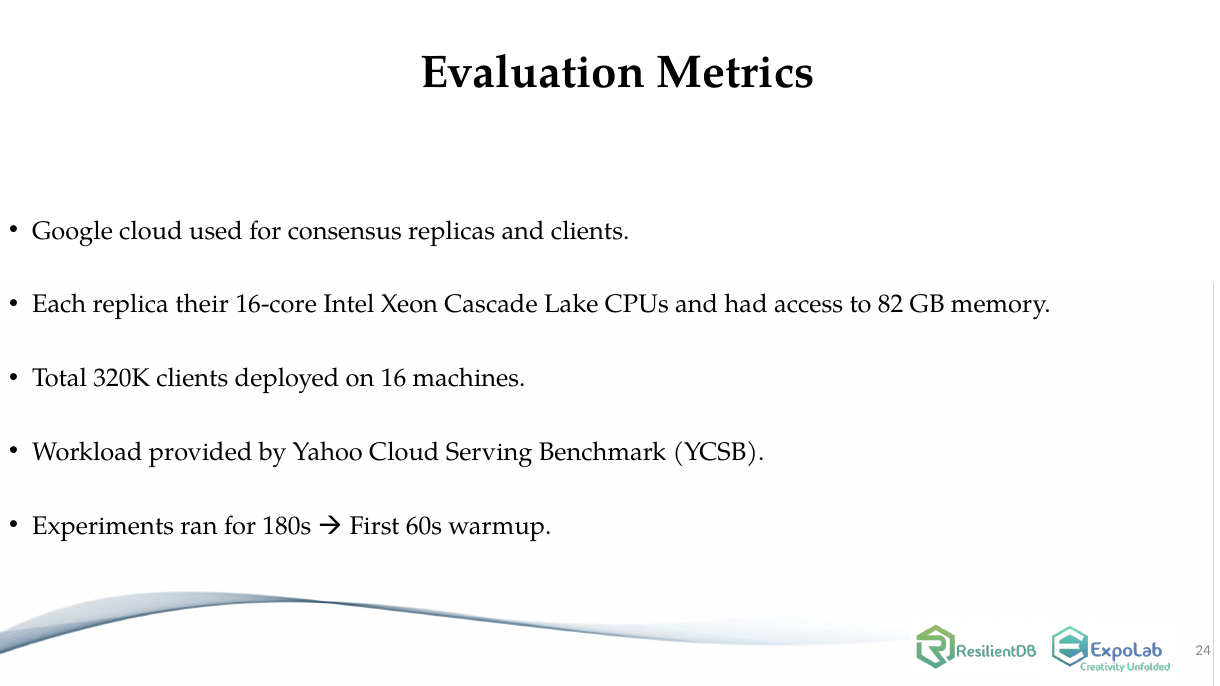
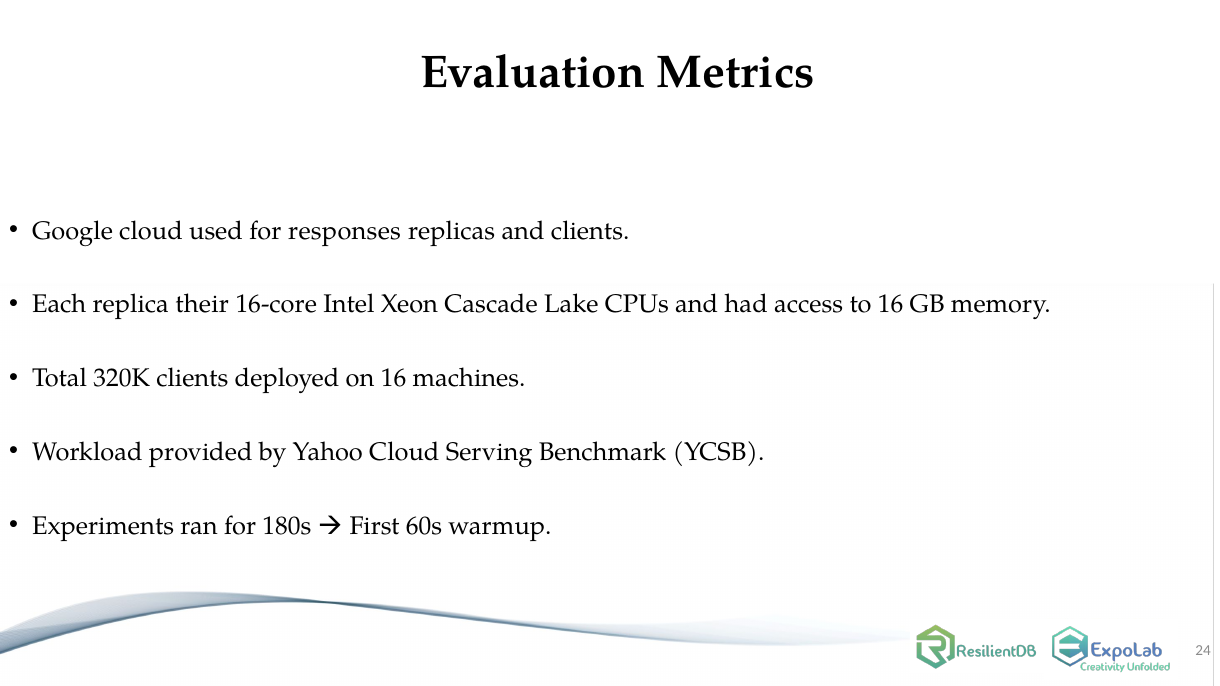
consensus: consensus -> responses
to 82: 82 -> 16
